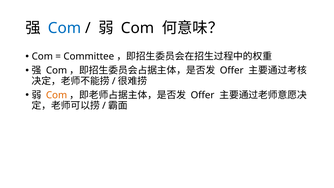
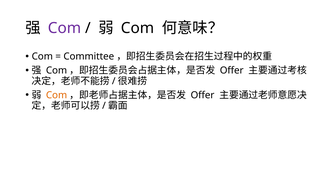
Com at (64, 28) colour: blue -> purple
